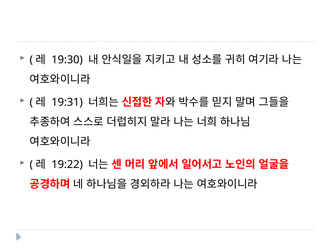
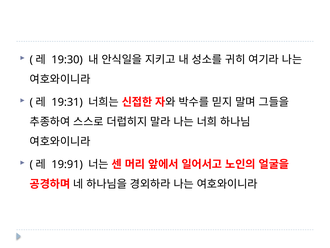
19:22: 19:22 -> 19:91
